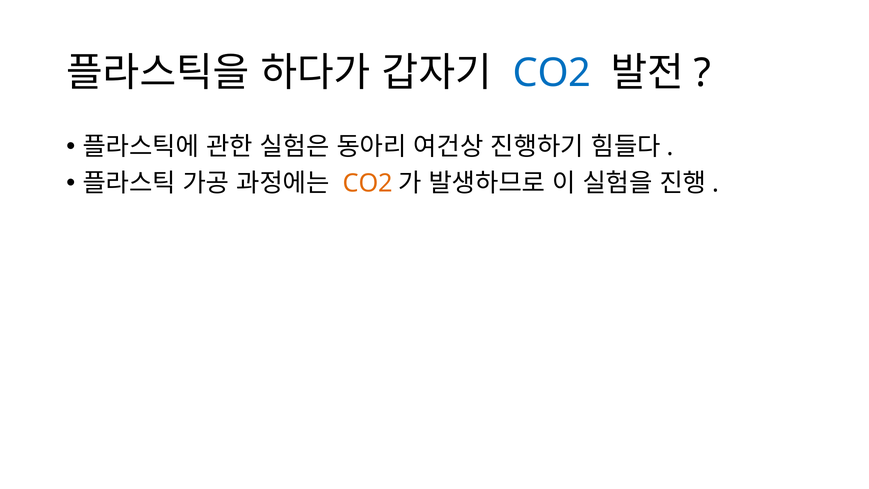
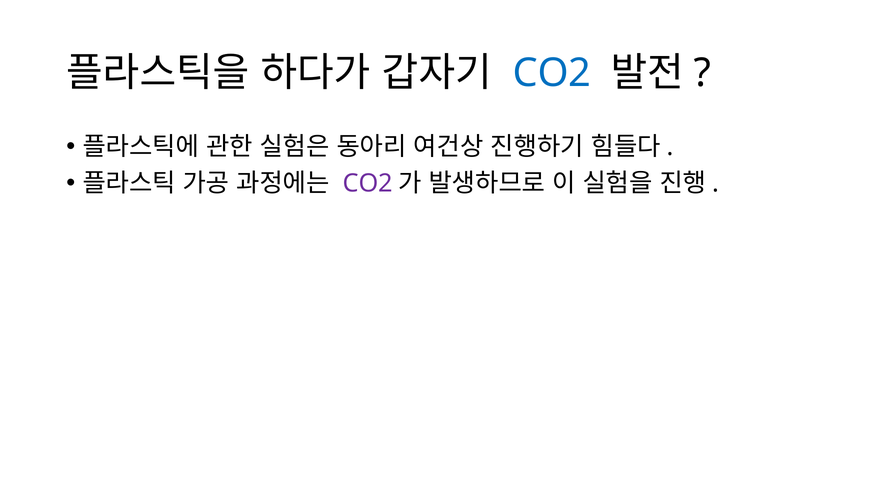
CO2 at (368, 183) colour: orange -> purple
